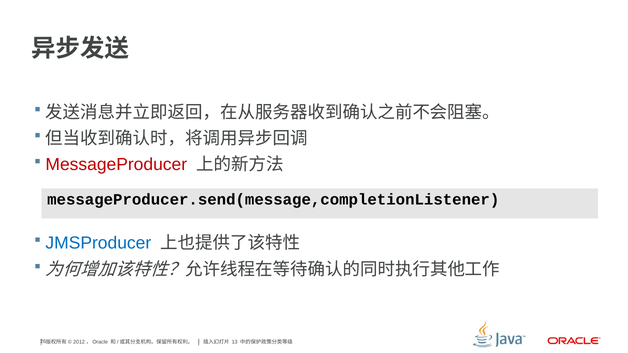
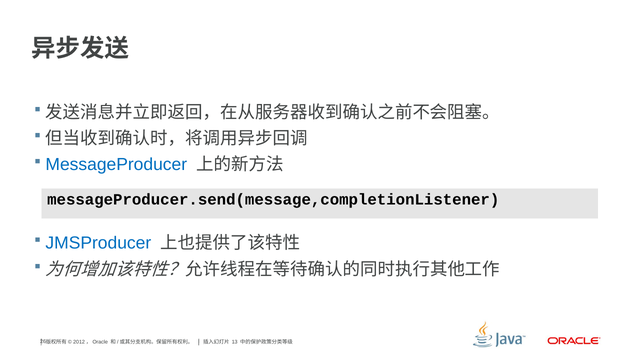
MessageProducer colour: red -> blue
